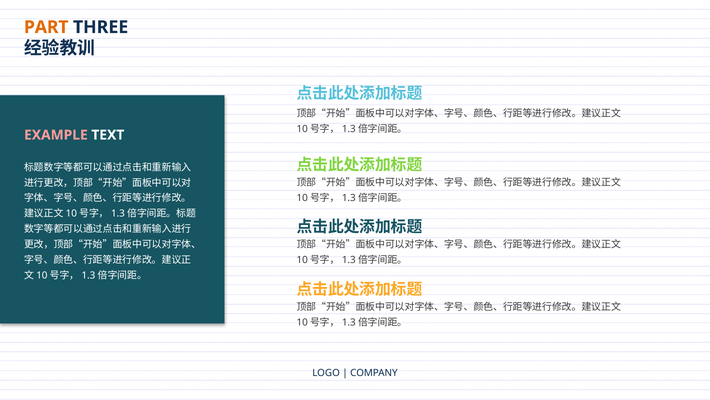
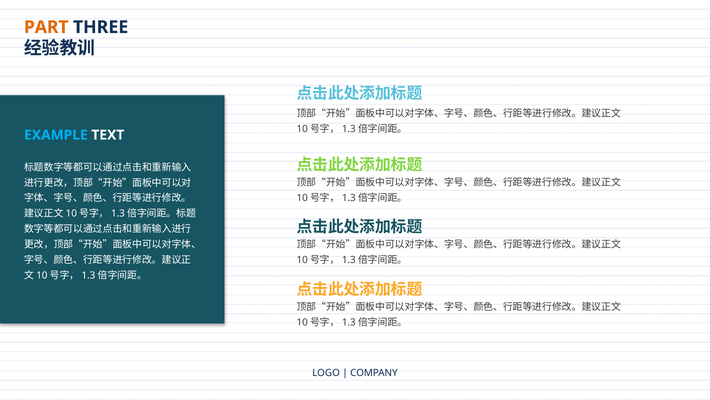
EXAMPLE colour: pink -> light blue
